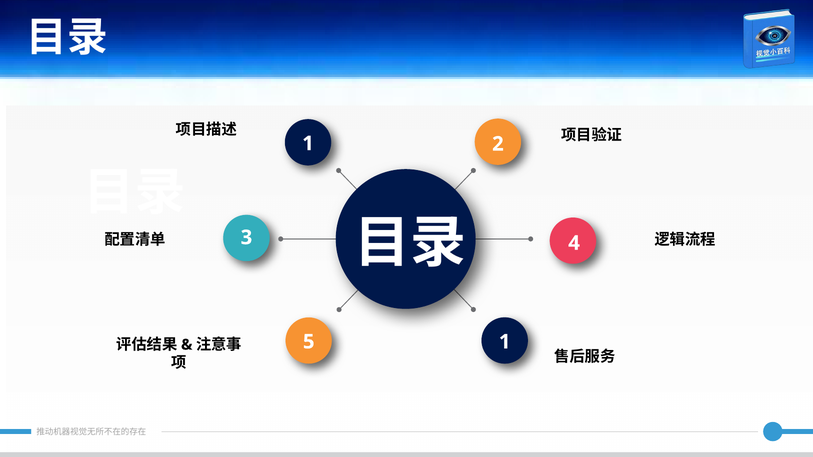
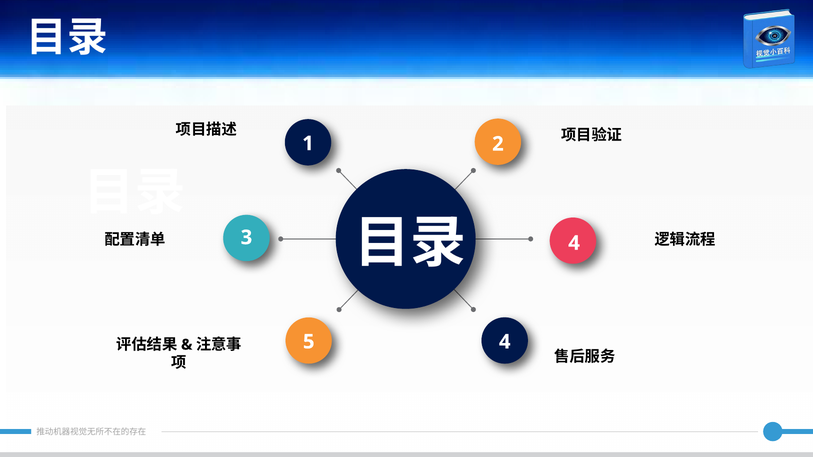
5 1: 1 -> 4
